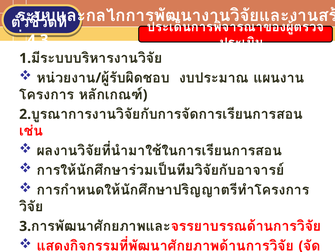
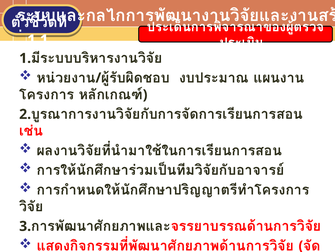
4.3: 4.3 -> 1.1
